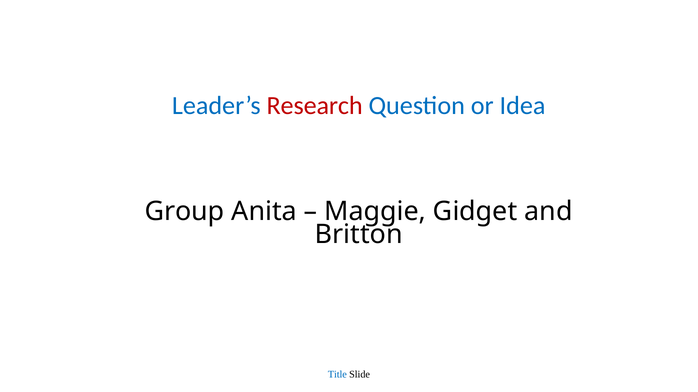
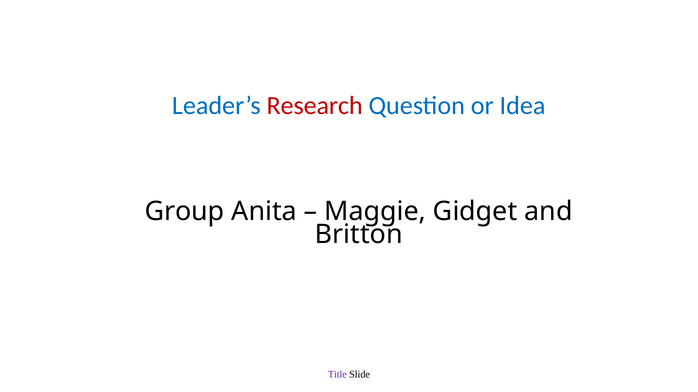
Title colour: blue -> purple
